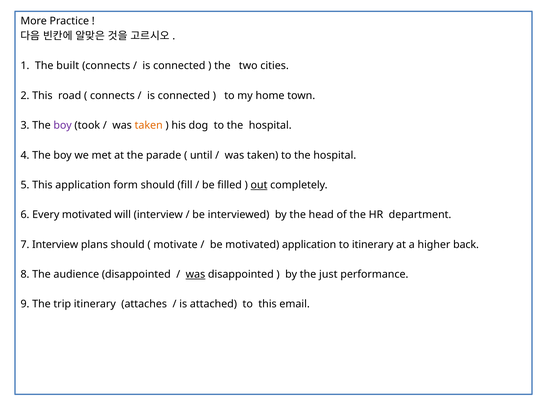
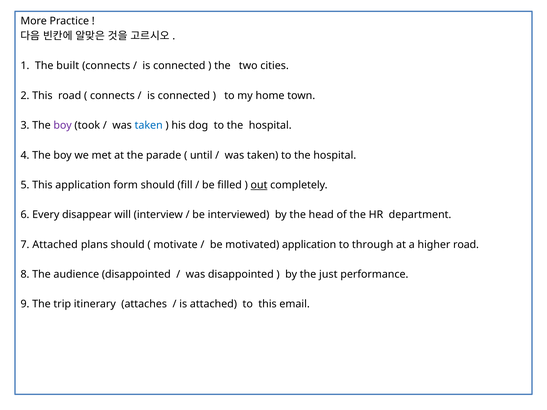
taken at (149, 125) colour: orange -> blue
Every motivated: motivated -> disappear
7 Interview: Interview -> Attached
to itinerary: itinerary -> through
higher back: back -> road
was at (195, 274) underline: present -> none
